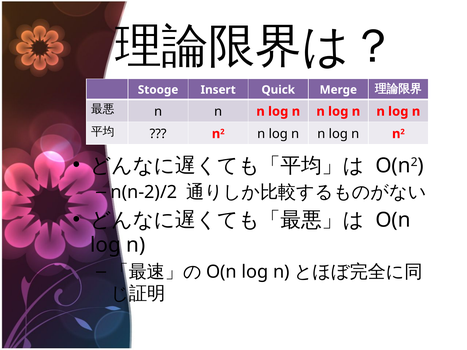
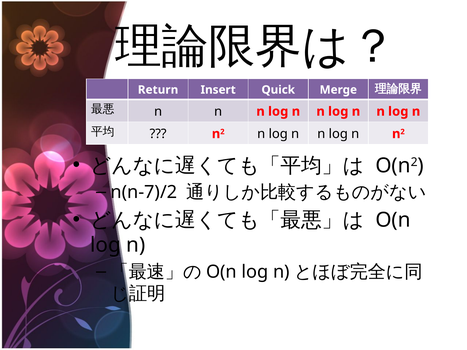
Stooge: Stooge -> Return
n(n-2)/2: n(n-2)/2 -> n(n-7)/2
